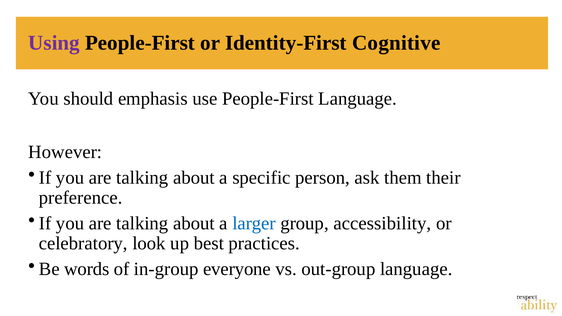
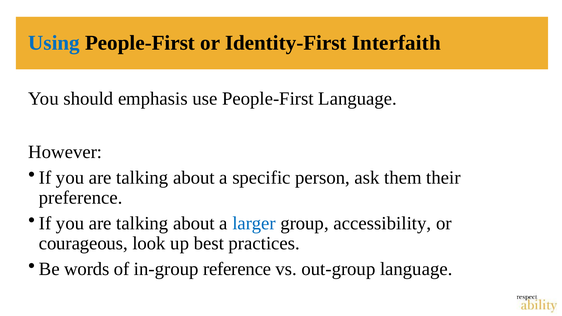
Using colour: purple -> blue
Cognitive: Cognitive -> Interfaith
celebratory: celebratory -> courageous
everyone: everyone -> reference
